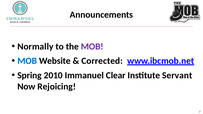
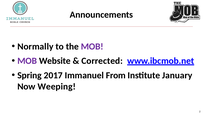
MOB at (27, 61) colour: blue -> purple
2010: 2010 -> 2017
Clear: Clear -> From
Servant: Servant -> January
Rejoicing: Rejoicing -> Weeping
